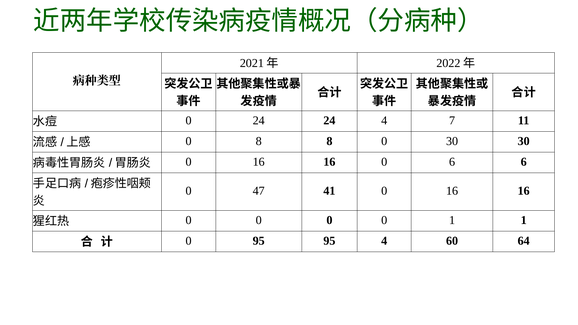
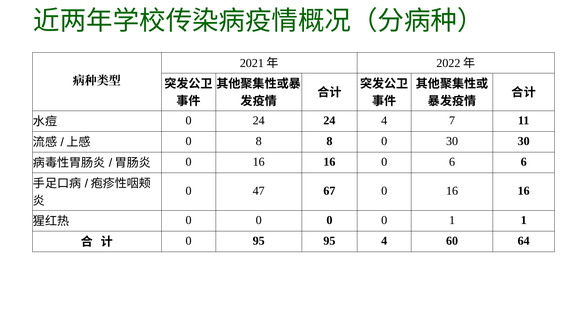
41: 41 -> 67
